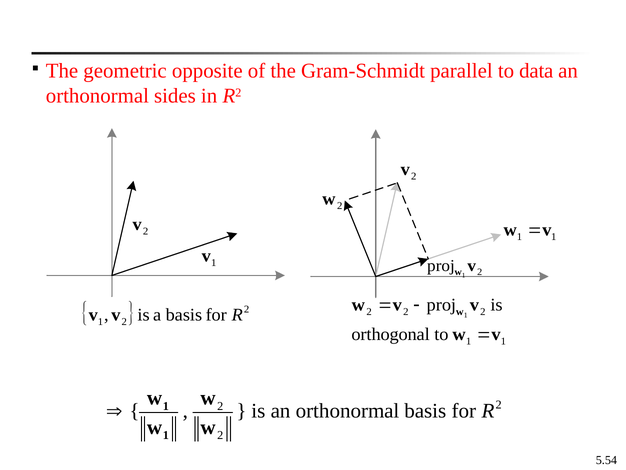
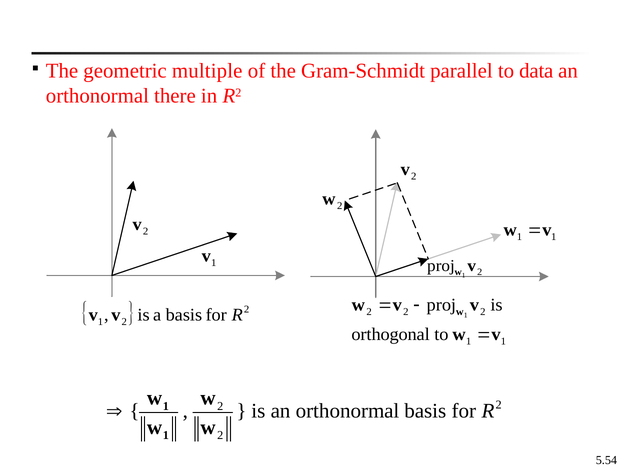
opposite: opposite -> multiple
sides: sides -> there
